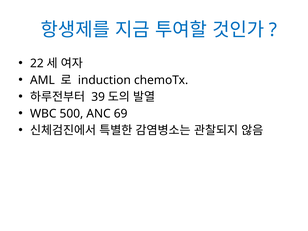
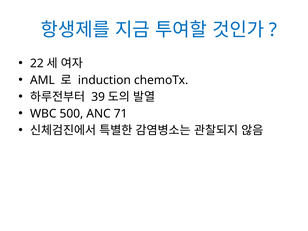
69: 69 -> 71
